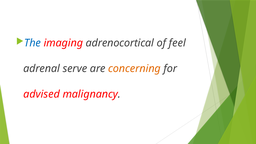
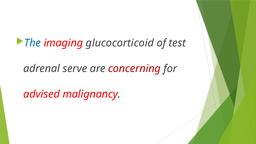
adrenocortical: adrenocortical -> glucocorticoid
feel: feel -> test
concerning colour: orange -> red
